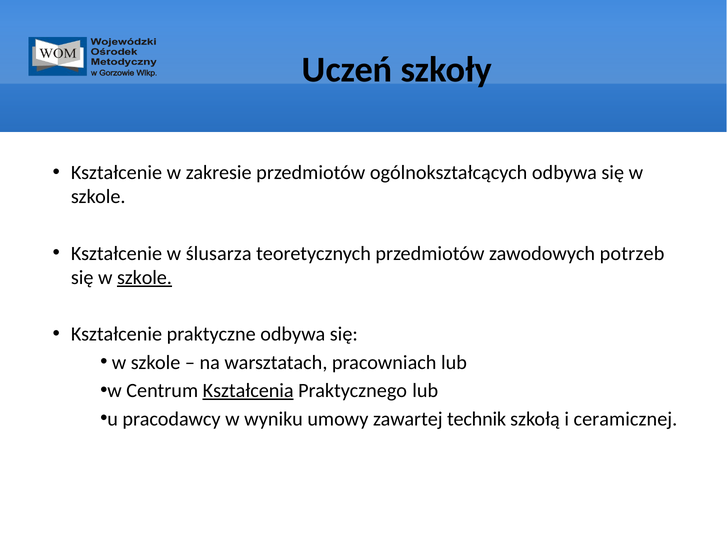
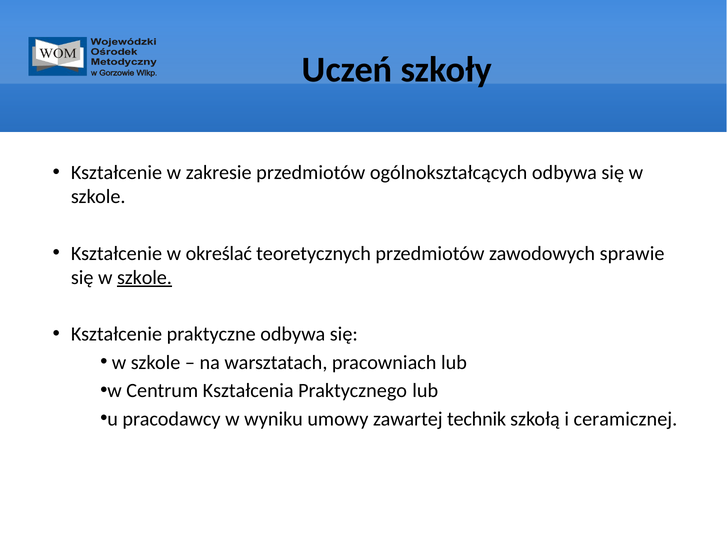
ślusarza: ślusarza -> określać
potrzeb: potrzeb -> sprawie
Kształcenia underline: present -> none
